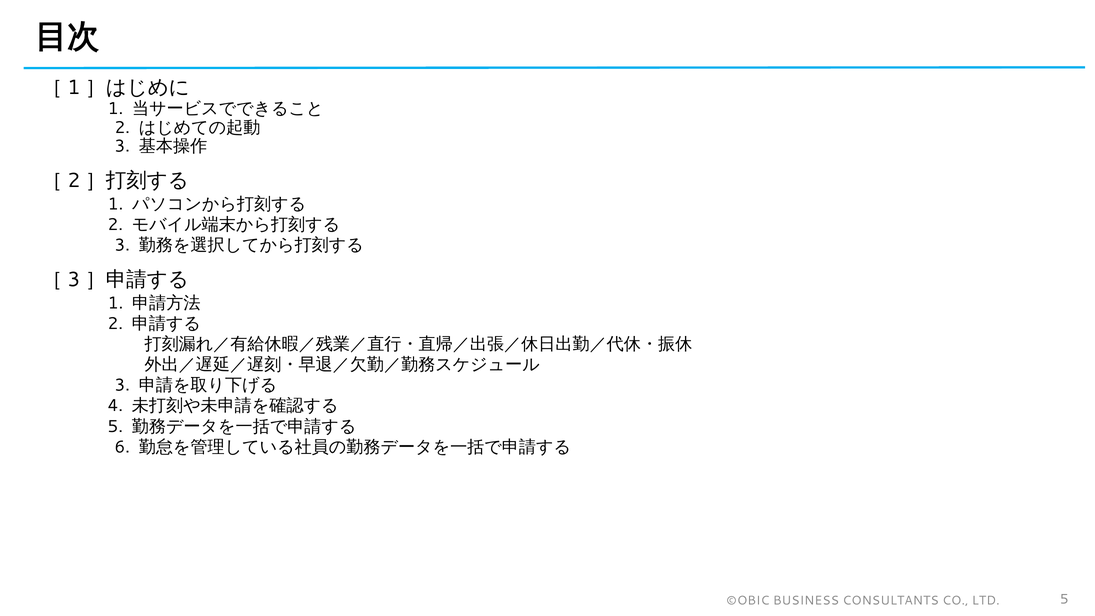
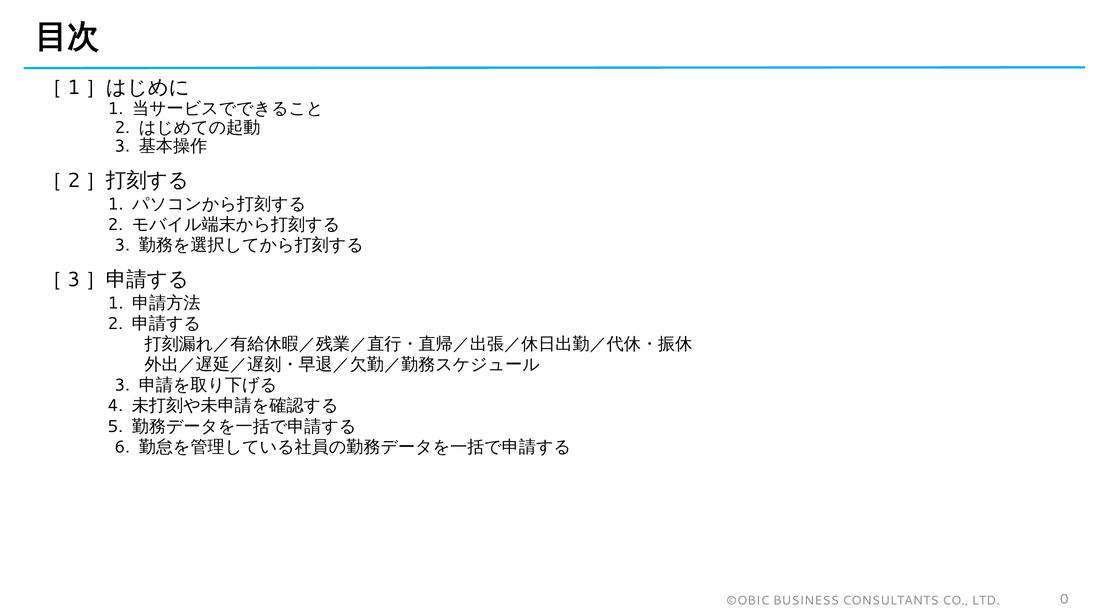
LTD 5: 5 -> 0
